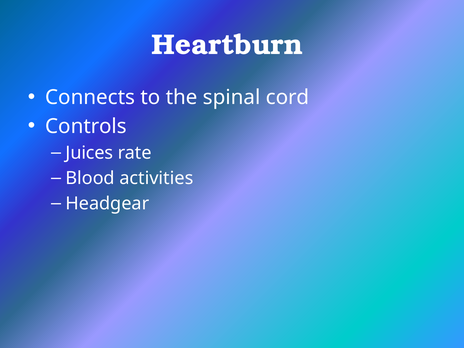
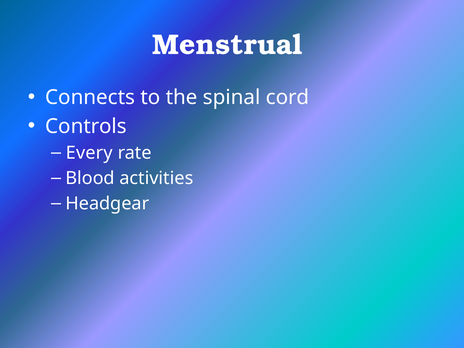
Heartburn: Heartburn -> Menstrual
Juices: Juices -> Every
